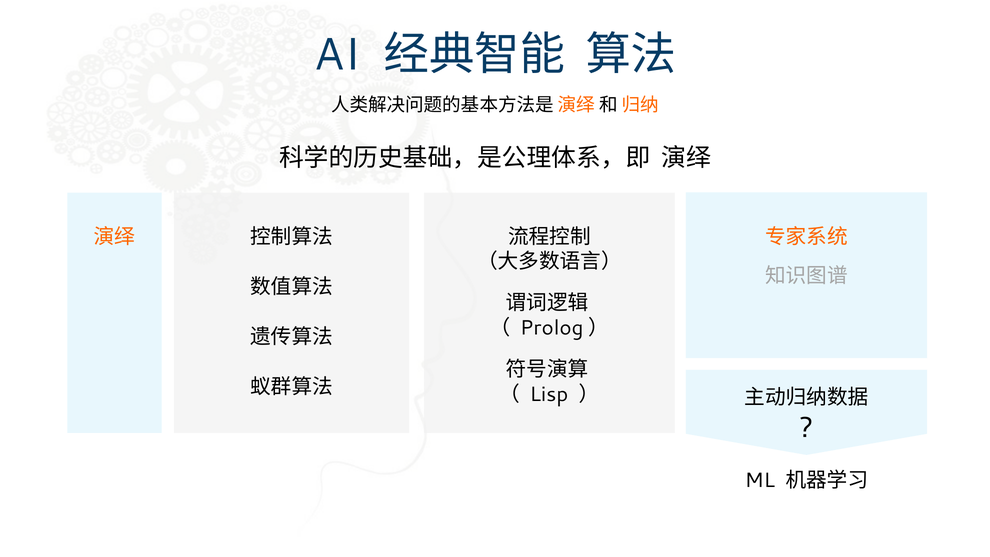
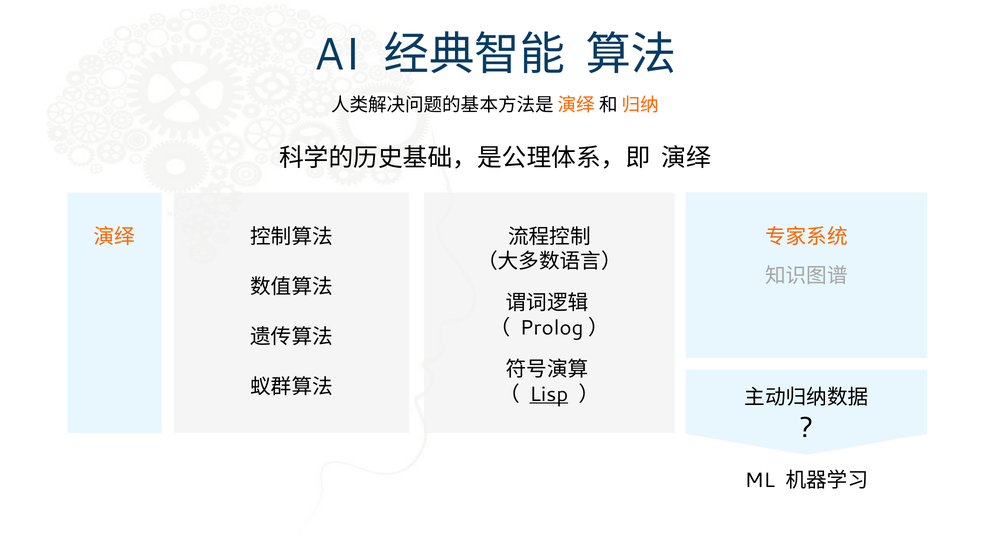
Lisp underline: none -> present
